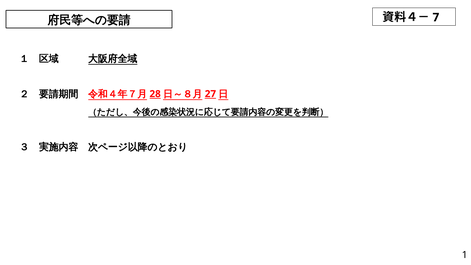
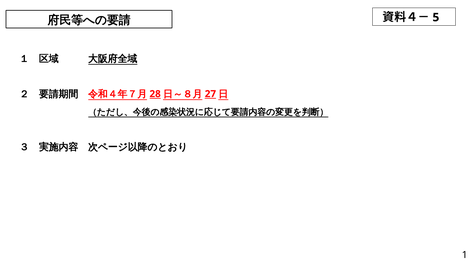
7: 7 -> 5
